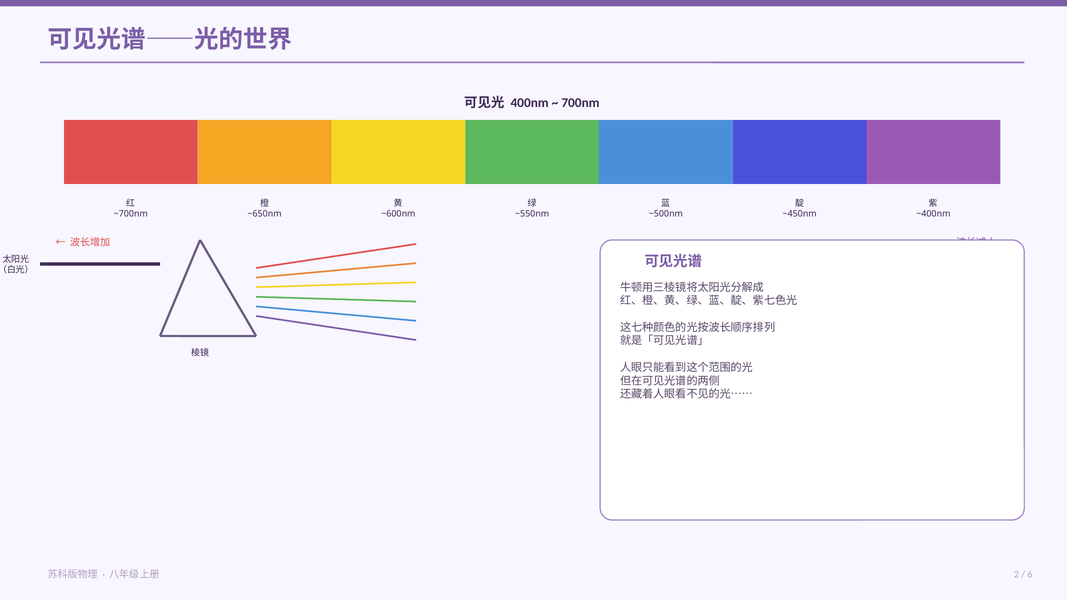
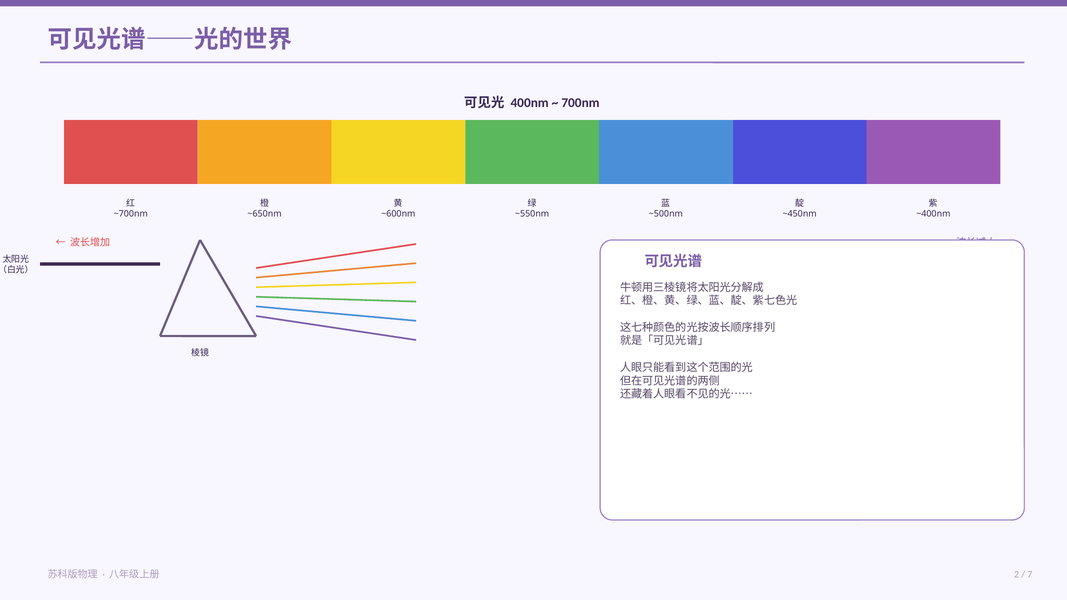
6: 6 -> 7
